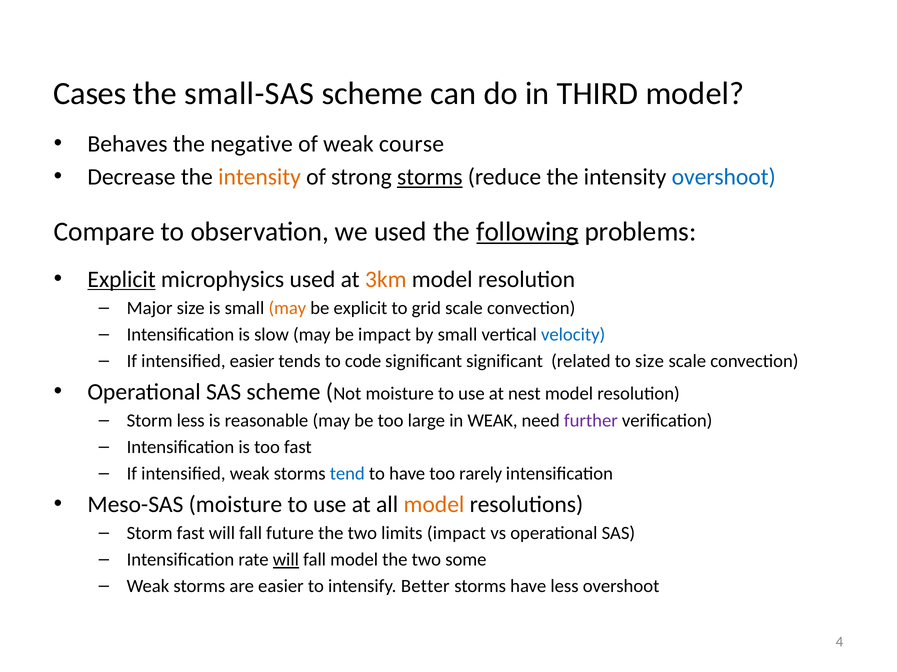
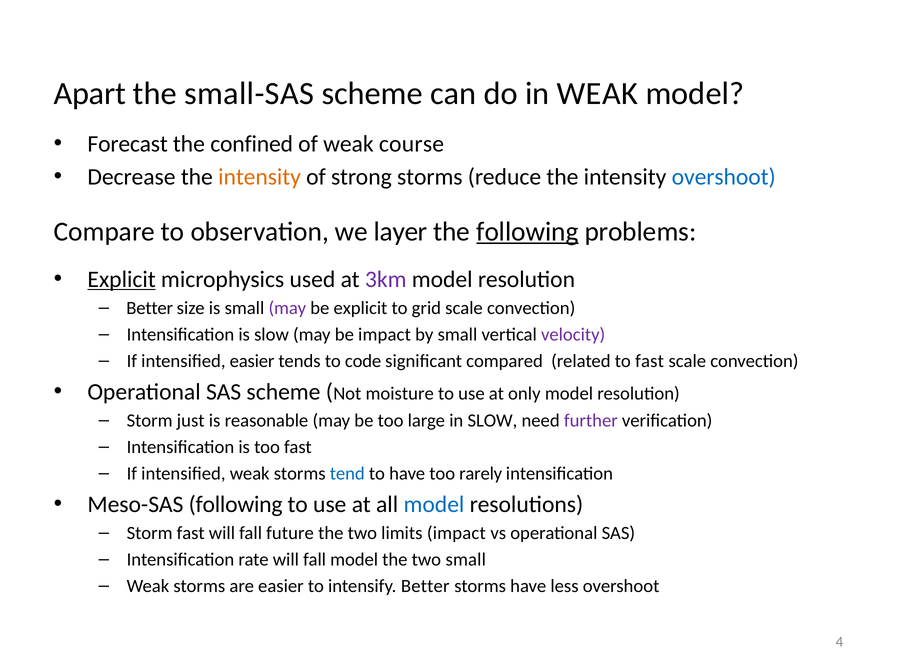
Cases: Cases -> Apart
in THIRD: THIRD -> WEAK
Behaves: Behaves -> Forecast
negative: negative -> confined
storms at (430, 177) underline: present -> none
we used: used -> layer
3km colour: orange -> purple
Major at (150, 309): Major -> Better
may at (287, 309) colour: orange -> purple
velocity colour: blue -> purple
significant significant: significant -> compared
to size: size -> fast
nest: nest -> only
Storm less: less -> just
in WEAK: WEAK -> SLOW
Meso-SAS moisture: moisture -> following
model at (434, 505) colour: orange -> blue
will at (286, 560) underline: present -> none
two some: some -> small
